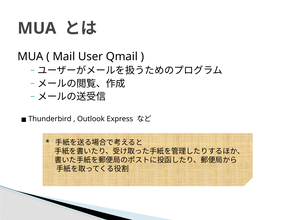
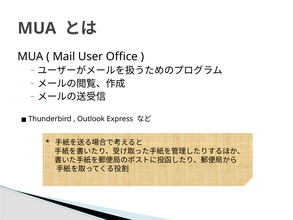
Qmail: Qmail -> Office
